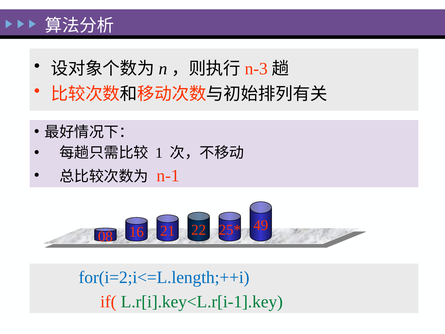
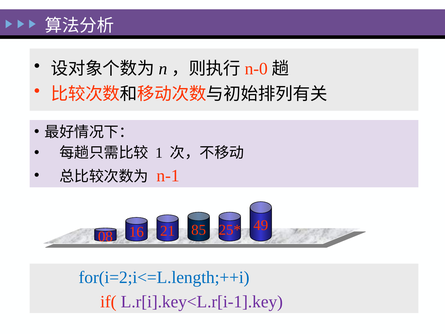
n-3: n-3 -> n-0
22: 22 -> 85
L.r[i].key<L.r[i-1].key colour: green -> purple
